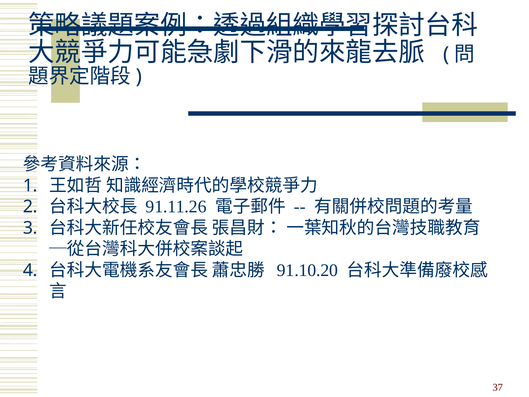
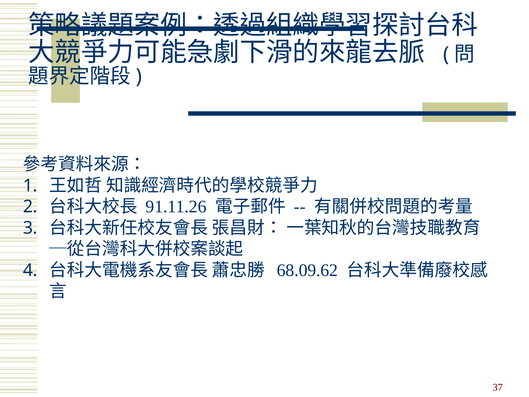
91.10.20: 91.10.20 -> 68.09.62
